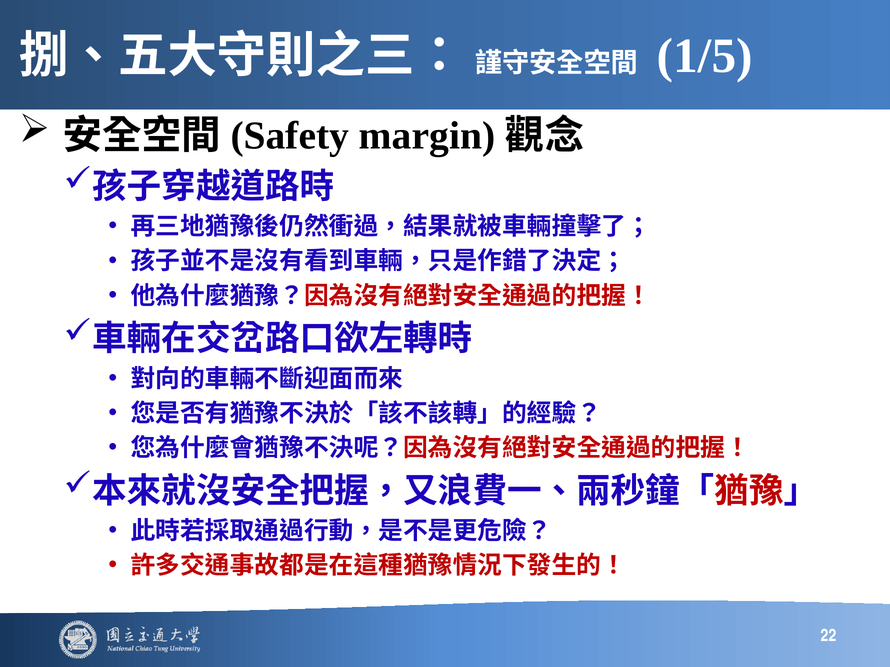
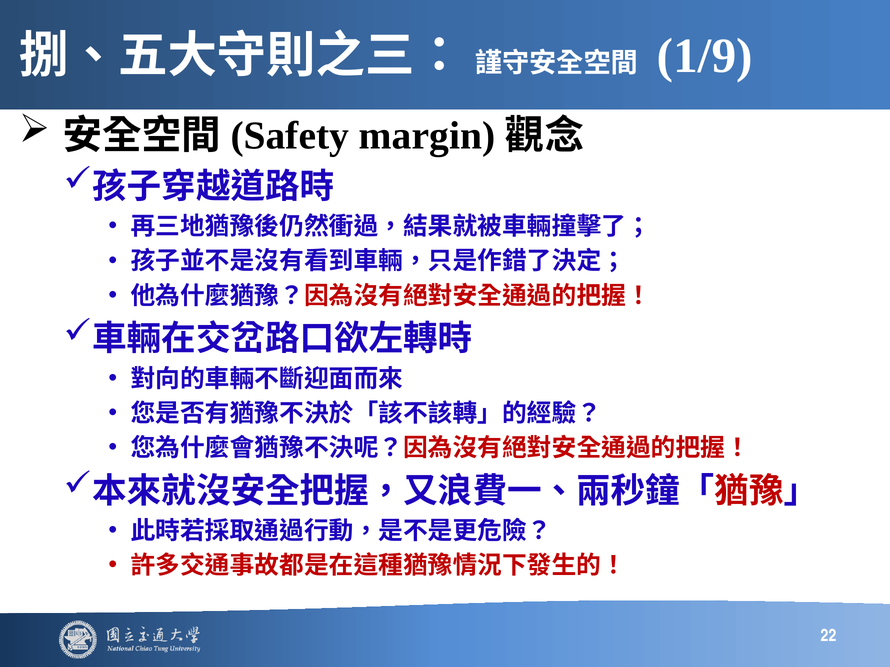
1/5: 1/5 -> 1/9
